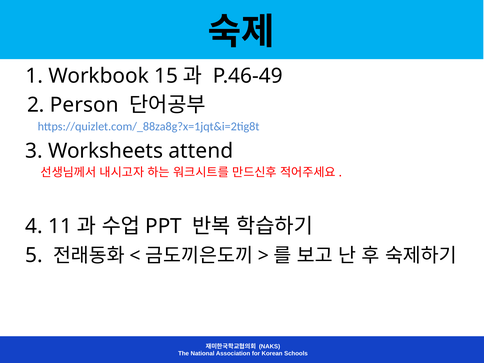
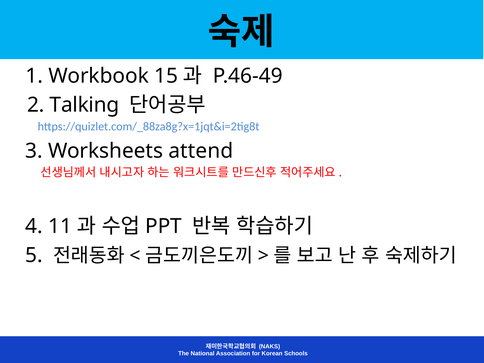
Person: Person -> Talking
